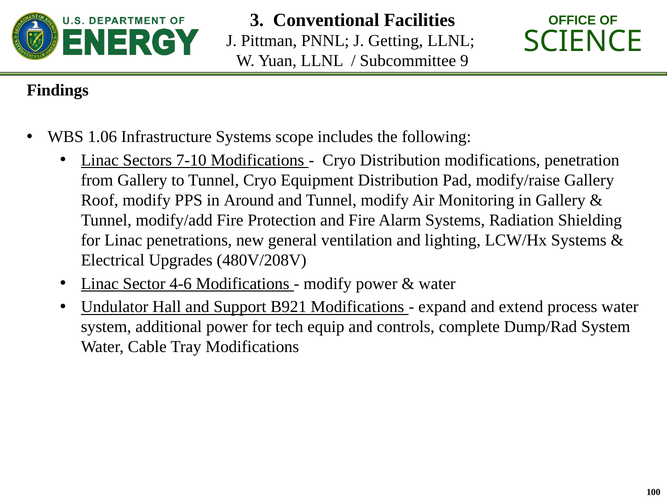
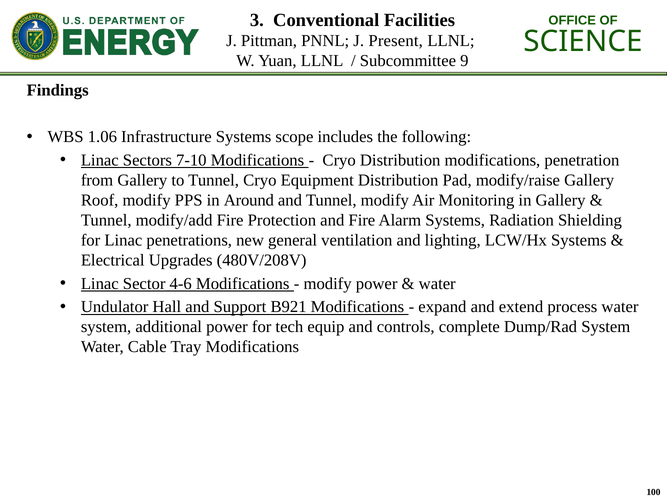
Getting: Getting -> Present
